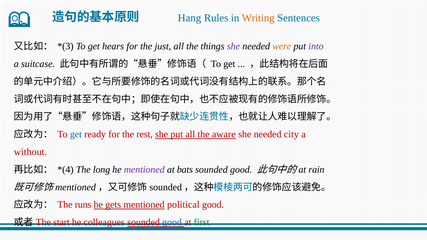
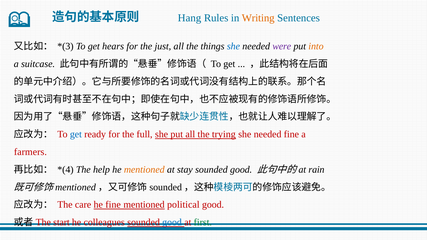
she at (233, 46) colour: purple -> blue
were colour: orange -> purple
into colour: purple -> orange
rest: rest -> full
aware: aware -> trying
needed city: city -> fine
without: without -> farmers
long: long -> help
mentioned at (144, 170) colour: purple -> orange
bats: bats -> stay
runs: runs -> care
he gets: gets -> fine
